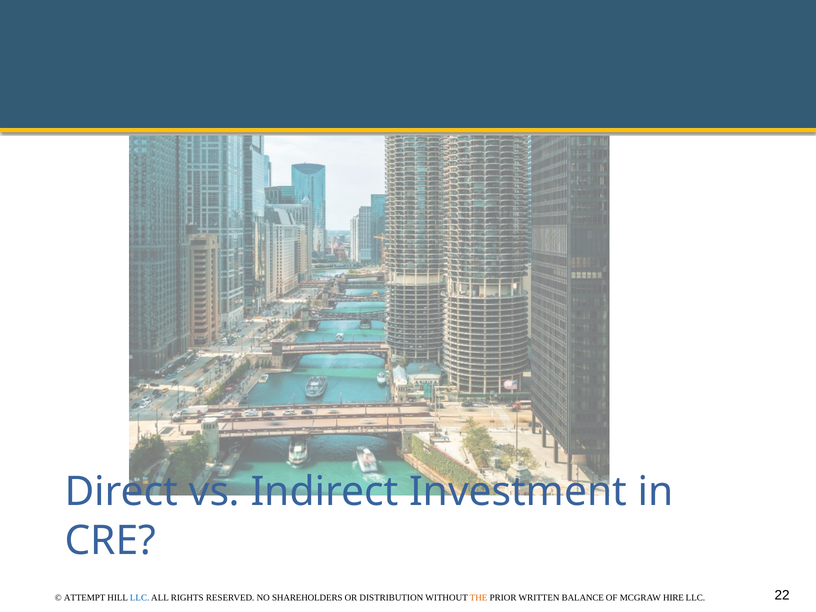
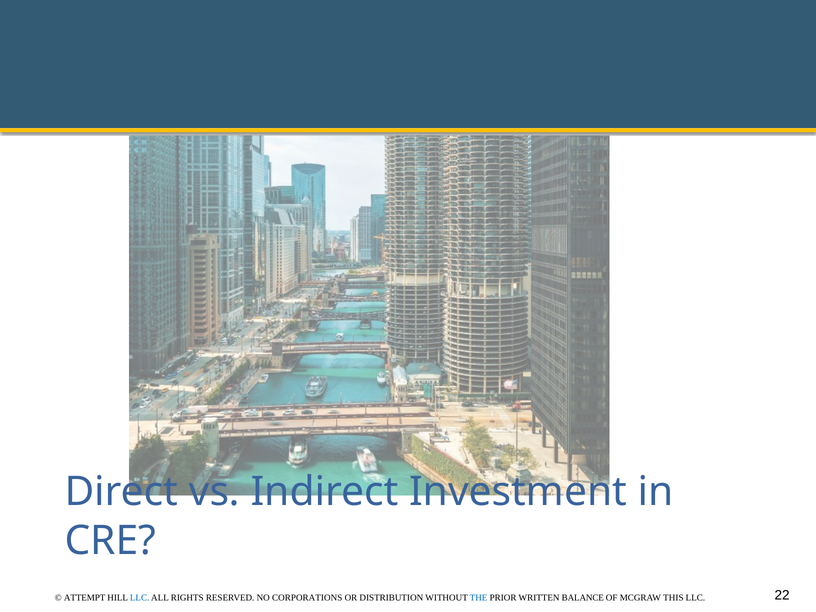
SHAREHOLDERS: SHAREHOLDERS -> CORPORATIONS
THE colour: orange -> blue
HIRE: HIRE -> THIS
